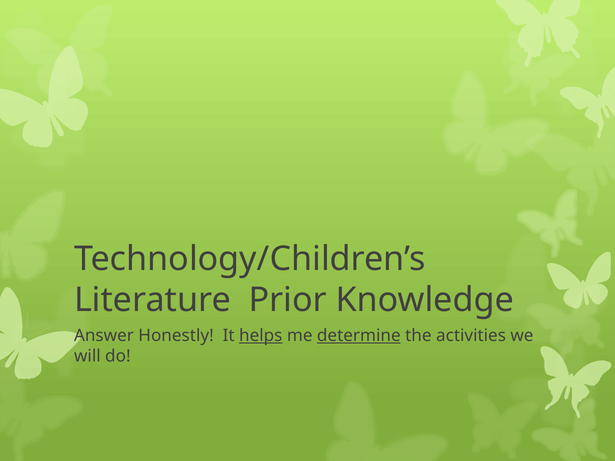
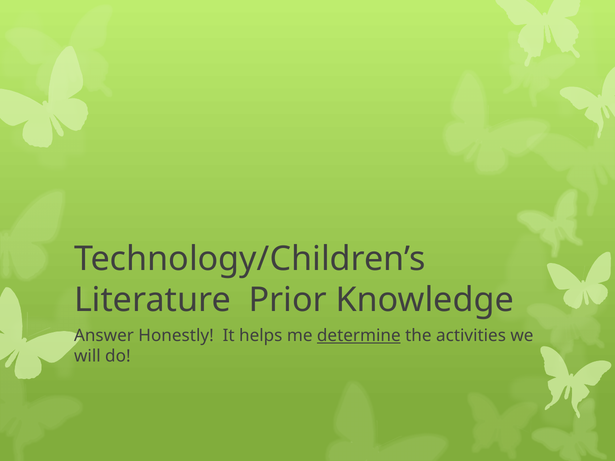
helps underline: present -> none
